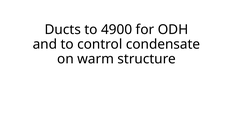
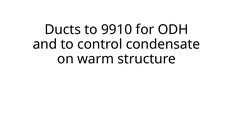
4900: 4900 -> 9910
